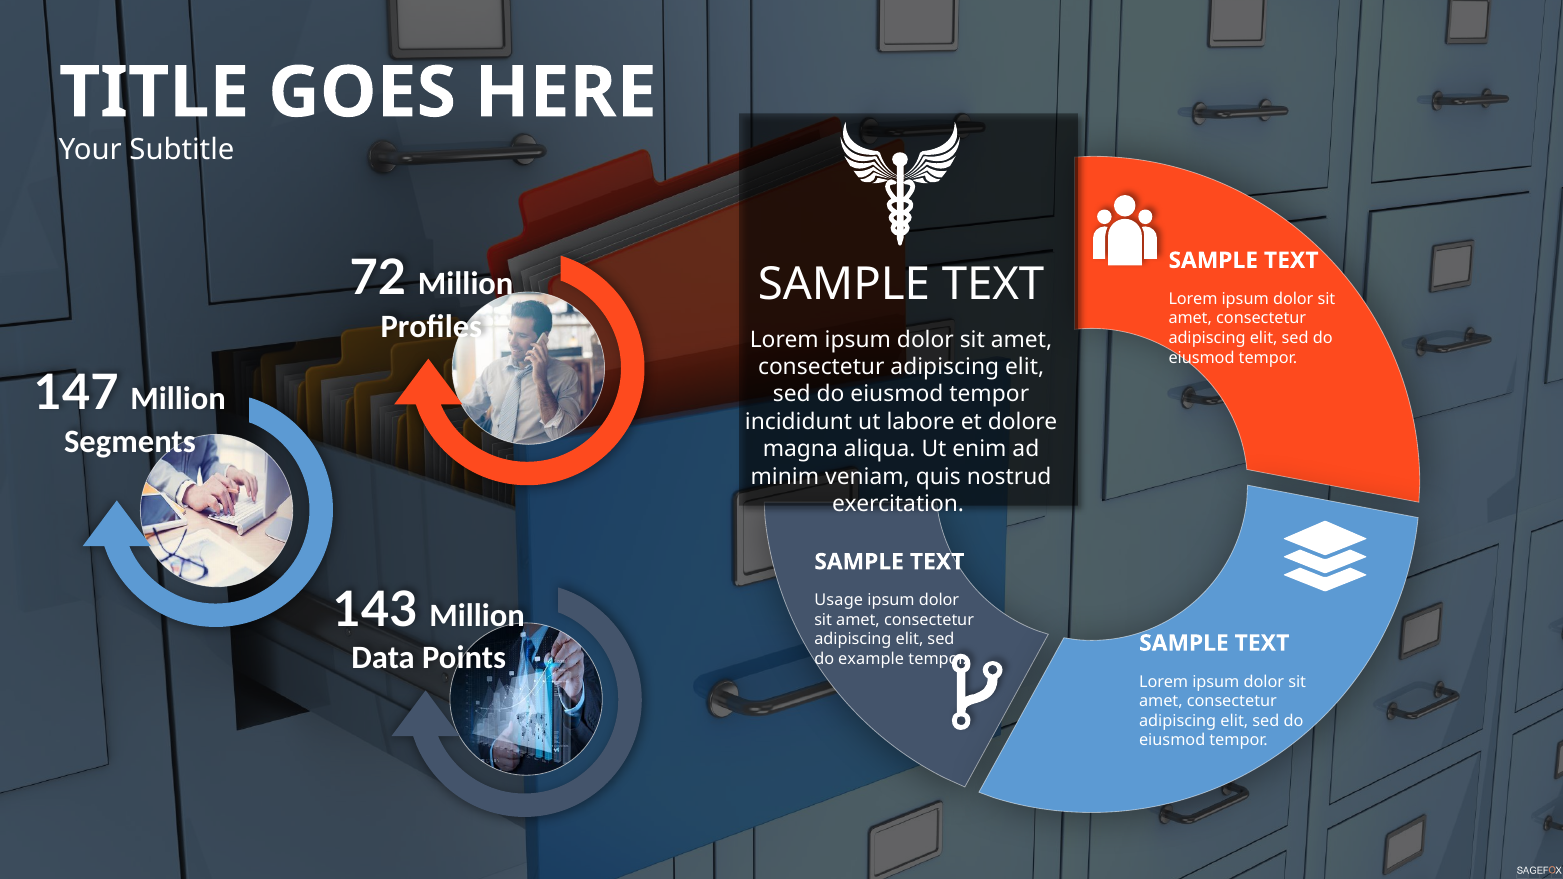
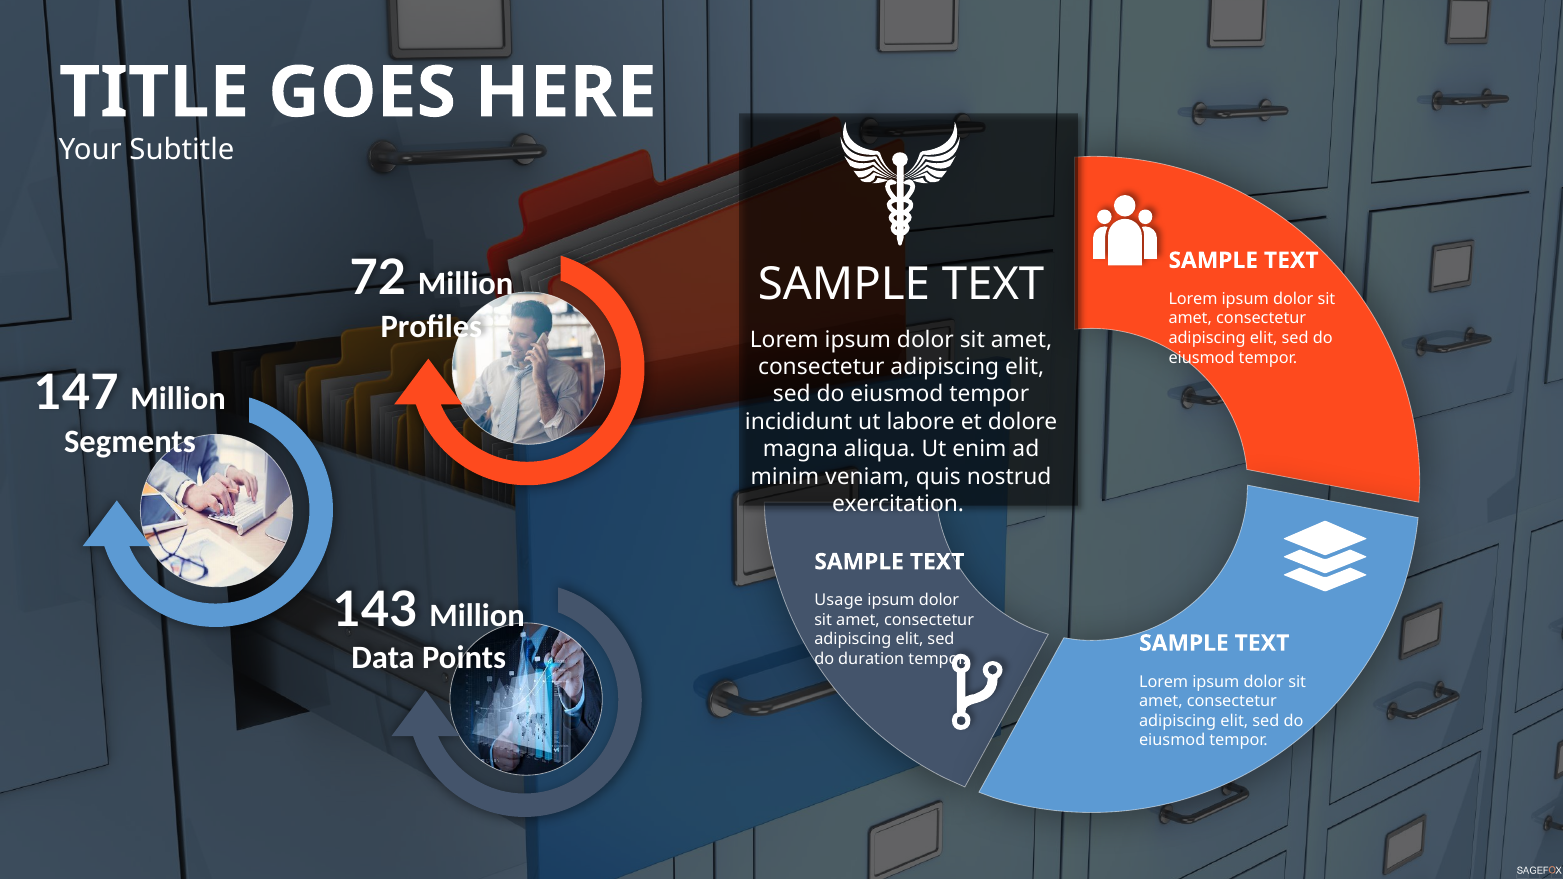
example: example -> duration
